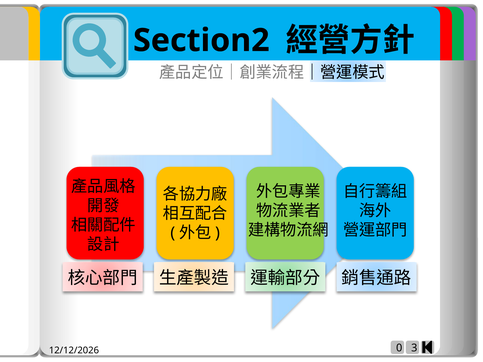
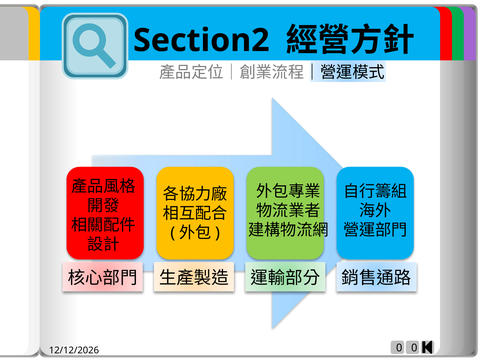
0 3: 3 -> 0
